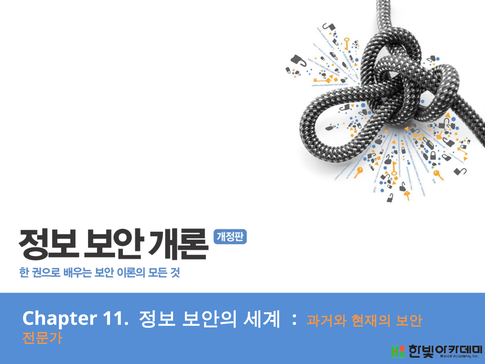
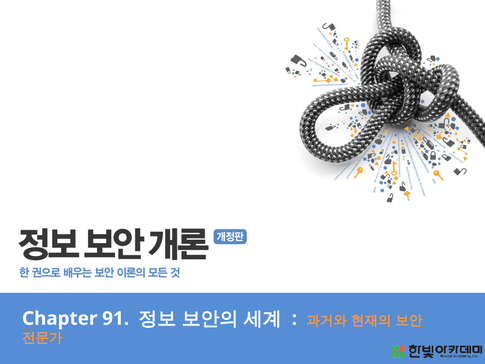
11: 11 -> 91
